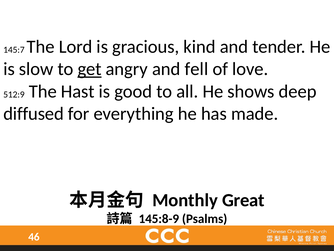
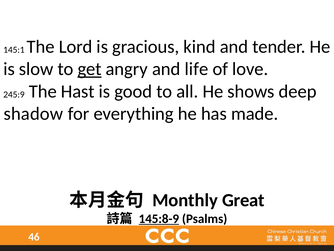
145:7: 145:7 -> 145:1
fell: fell -> life
512:9: 512:9 -> 245:9
diffused: diffused -> shadow
145:8-9 underline: none -> present
